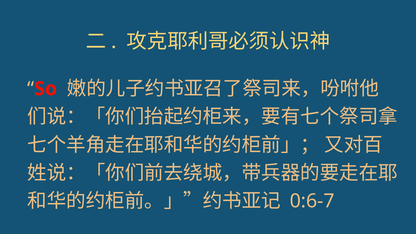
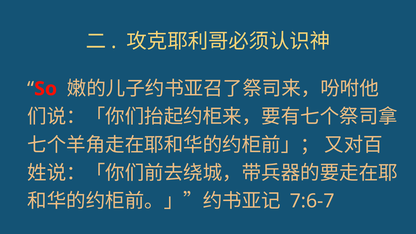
0:6-7: 0:6-7 -> 7:6-7
